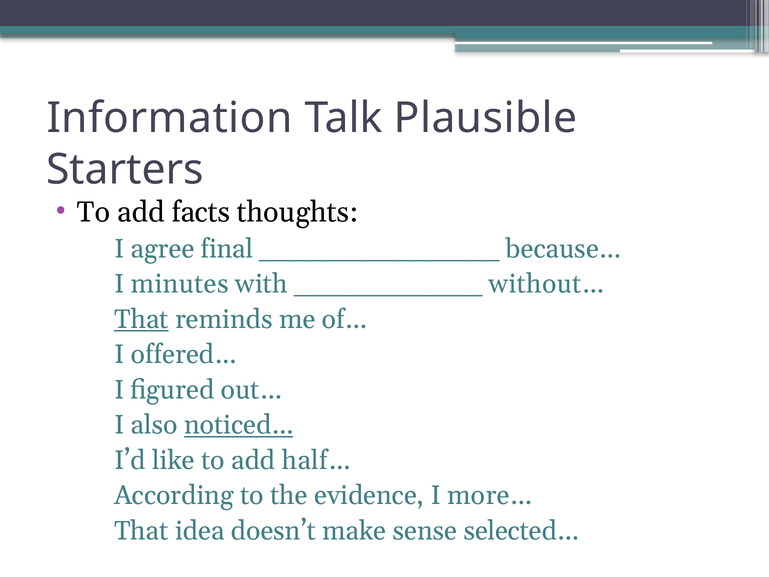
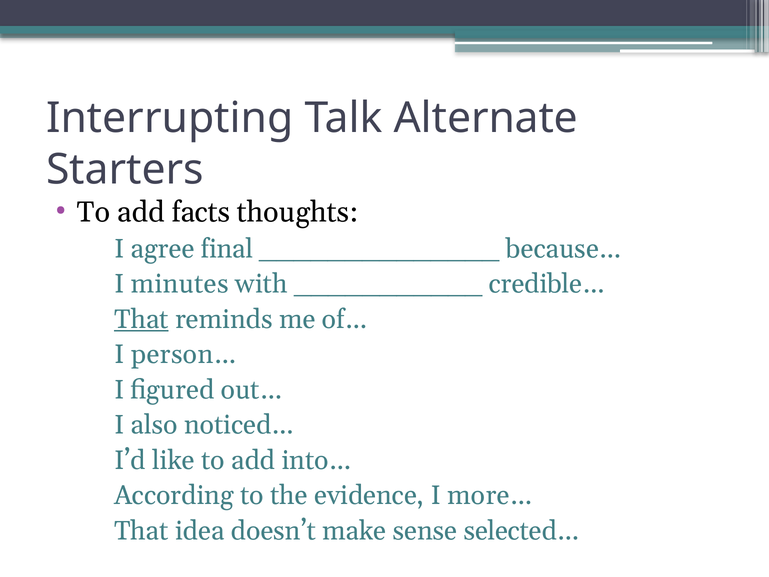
Information: Information -> Interrupting
Plausible: Plausible -> Alternate
without…: without… -> credible…
offered…: offered… -> person…
noticed… underline: present -> none
half…: half… -> into…
